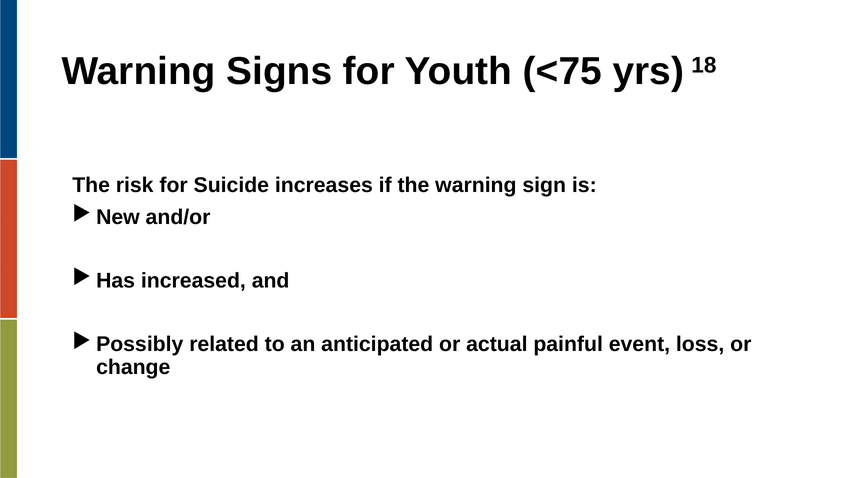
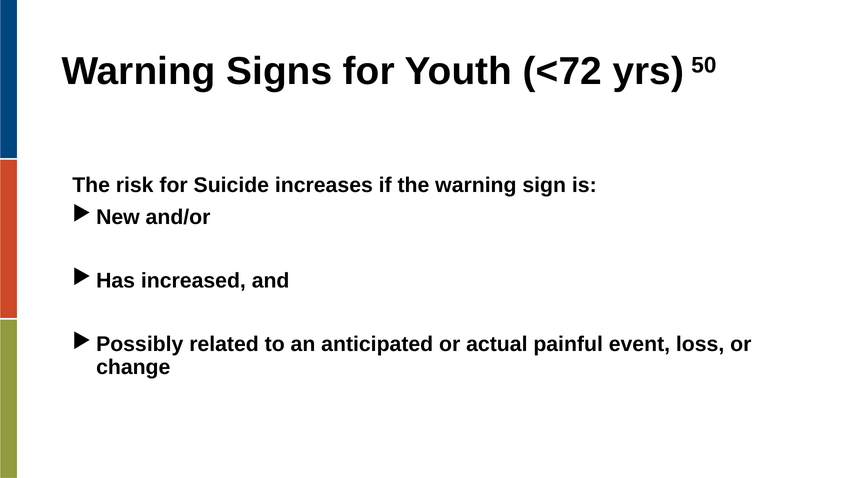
<75: <75 -> <72
18: 18 -> 50
